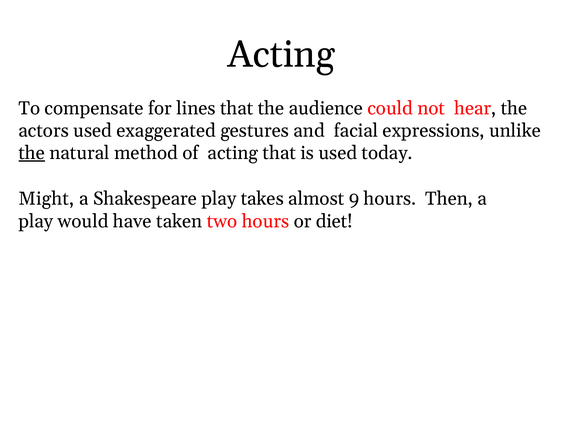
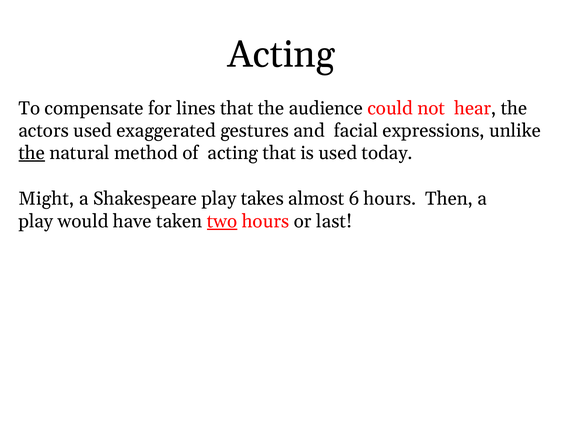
9: 9 -> 6
two underline: none -> present
diet: diet -> last
